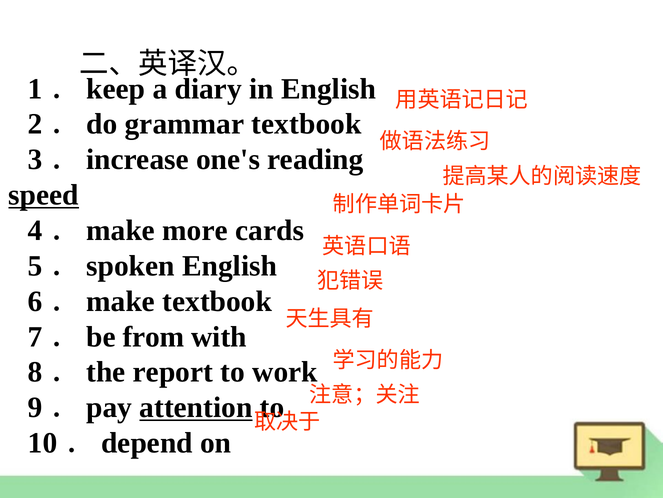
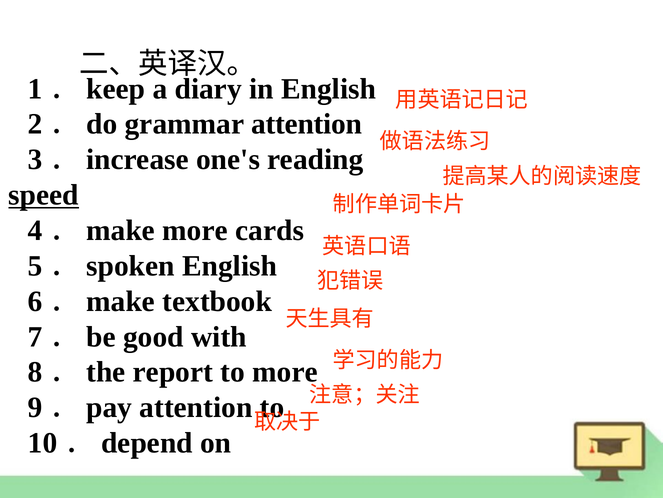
grammar textbook: textbook -> attention
from: from -> good
to work: work -> more
attention at (196, 407) underline: present -> none
